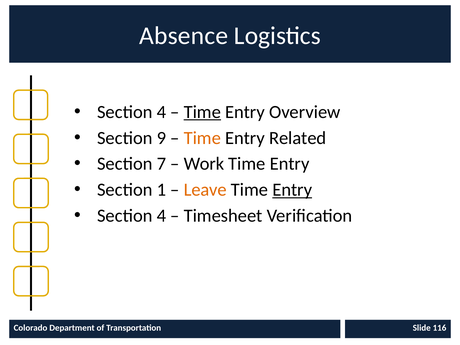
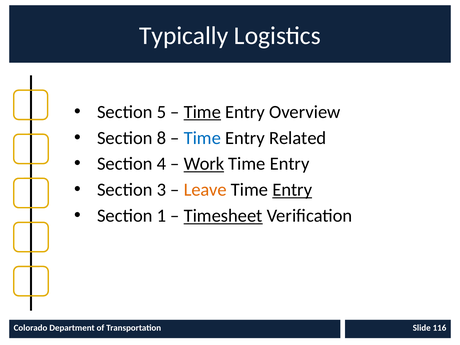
Absence: Absence -> Typically
4 at (161, 112): 4 -> 5
9: 9 -> 8
Time at (202, 138) colour: orange -> blue
7: 7 -> 4
Work underline: none -> present
1: 1 -> 3
4 at (161, 216): 4 -> 1
Timesheet underline: none -> present
